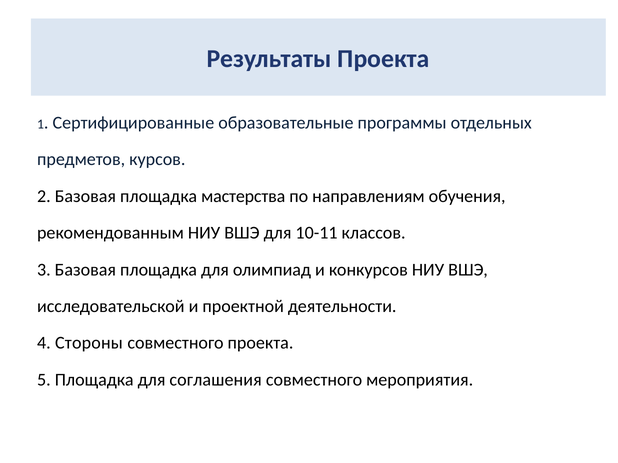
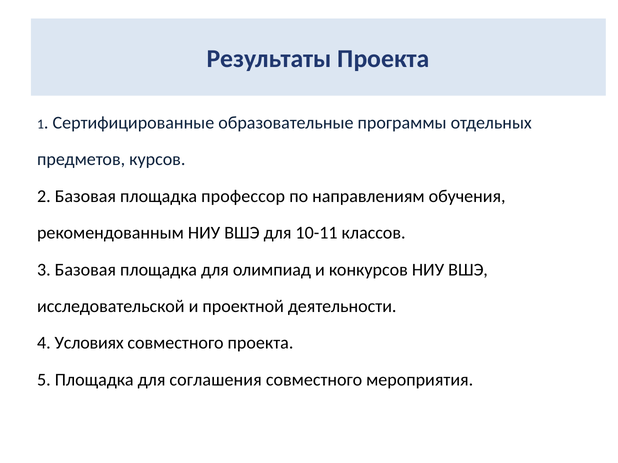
мастерства: мастерства -> профессор
Стороны: Стороны -> Условиях
